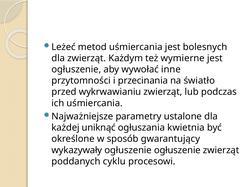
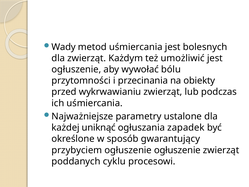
Leżeć: Leżeć -> Wady
wymierne: wymierne -> umożliwić
inne: inne -> bólu
światło: światło -> obiekty
kwietnia: kwietnia -> zapadek
wykazywały: wykazywały -> przybyciem
